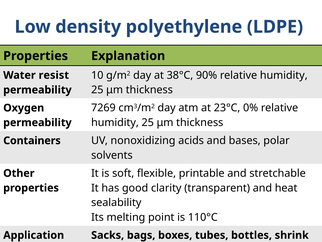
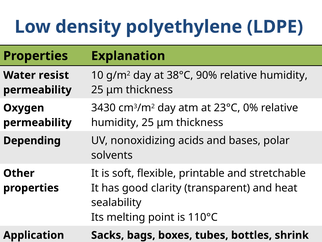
7269: 7269 -> 3430
Containers: Containers -> Depending
